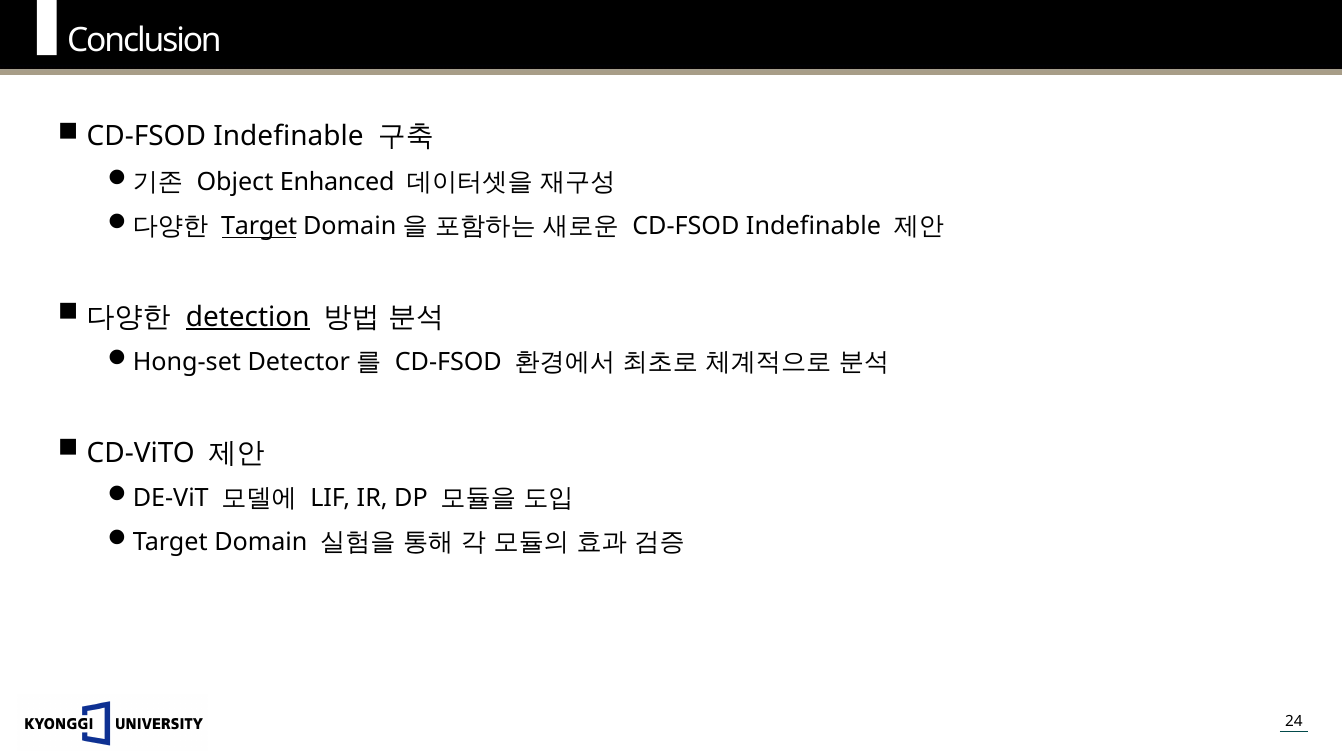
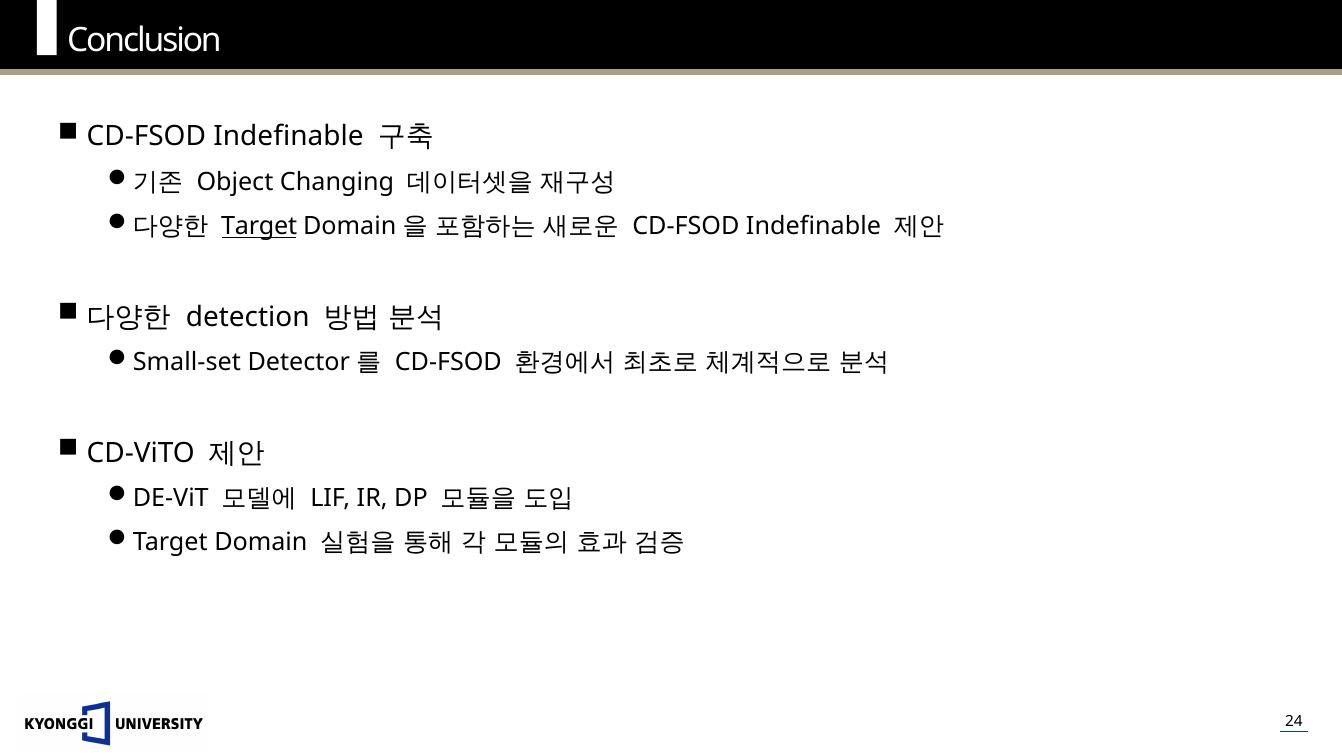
Enhanced: Enhanced -> Changing
detection underline: present -> none
Hong-set: Hong-set -> Small-set
